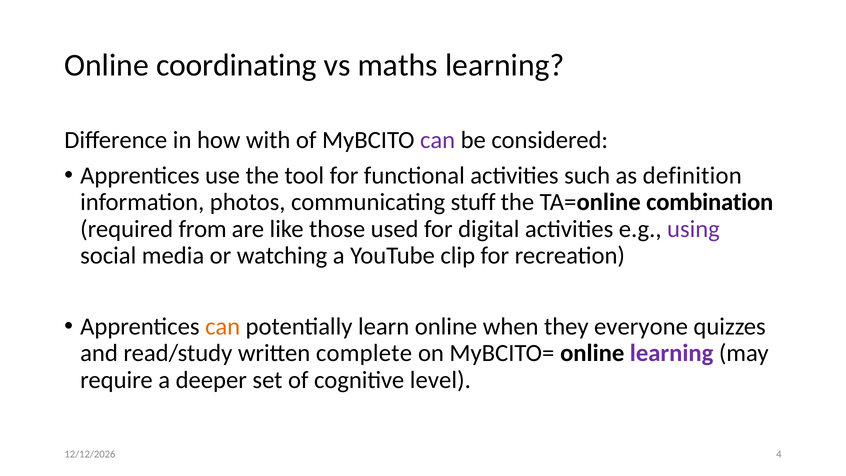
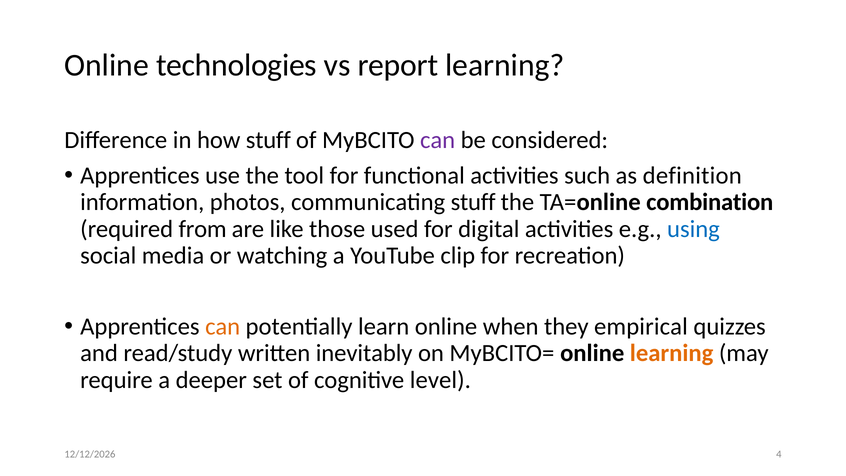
coordinating: coordinating -> technologies
maths: maths -> report
how with: with -> stuff
using colour: purple -> blue
everyone: everyone -> empirical
complete: complete -> inevitably
learning at (672, 353) colour: purple -> orange
